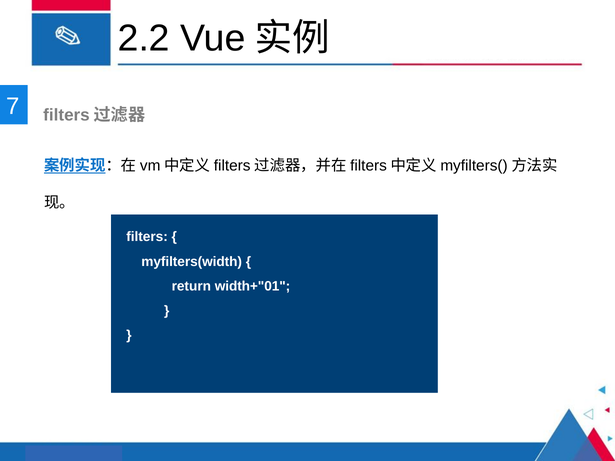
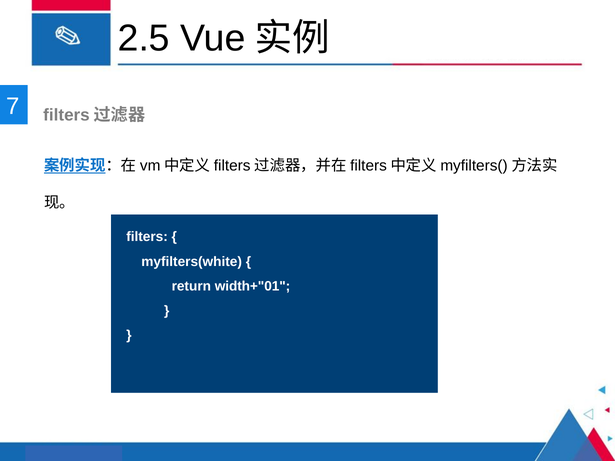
2.2: 2.2 -> 2.5
myfilters(width: myfilters(width -> myfilters(white
